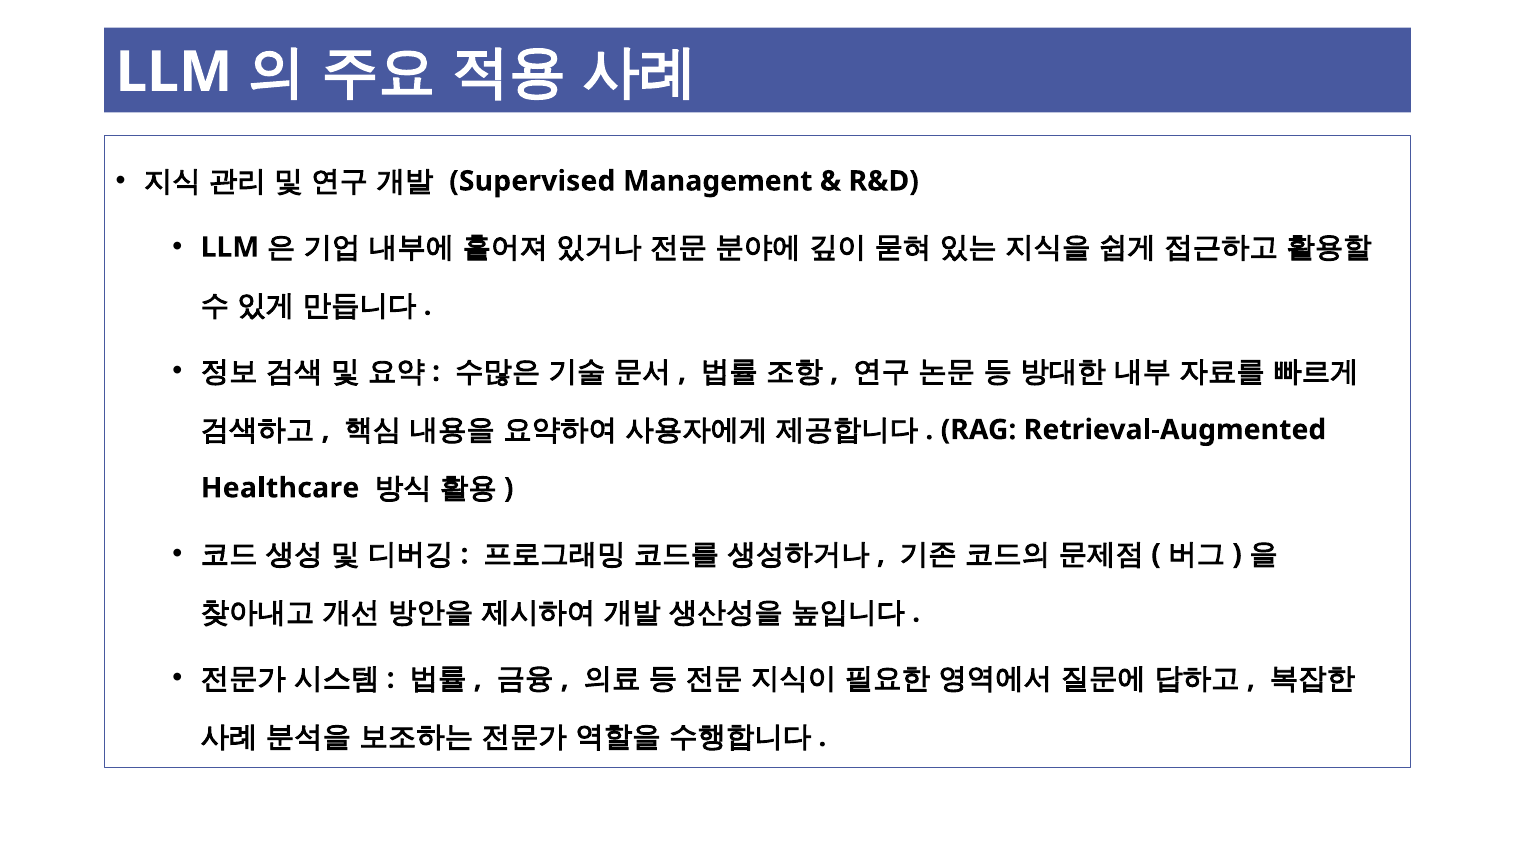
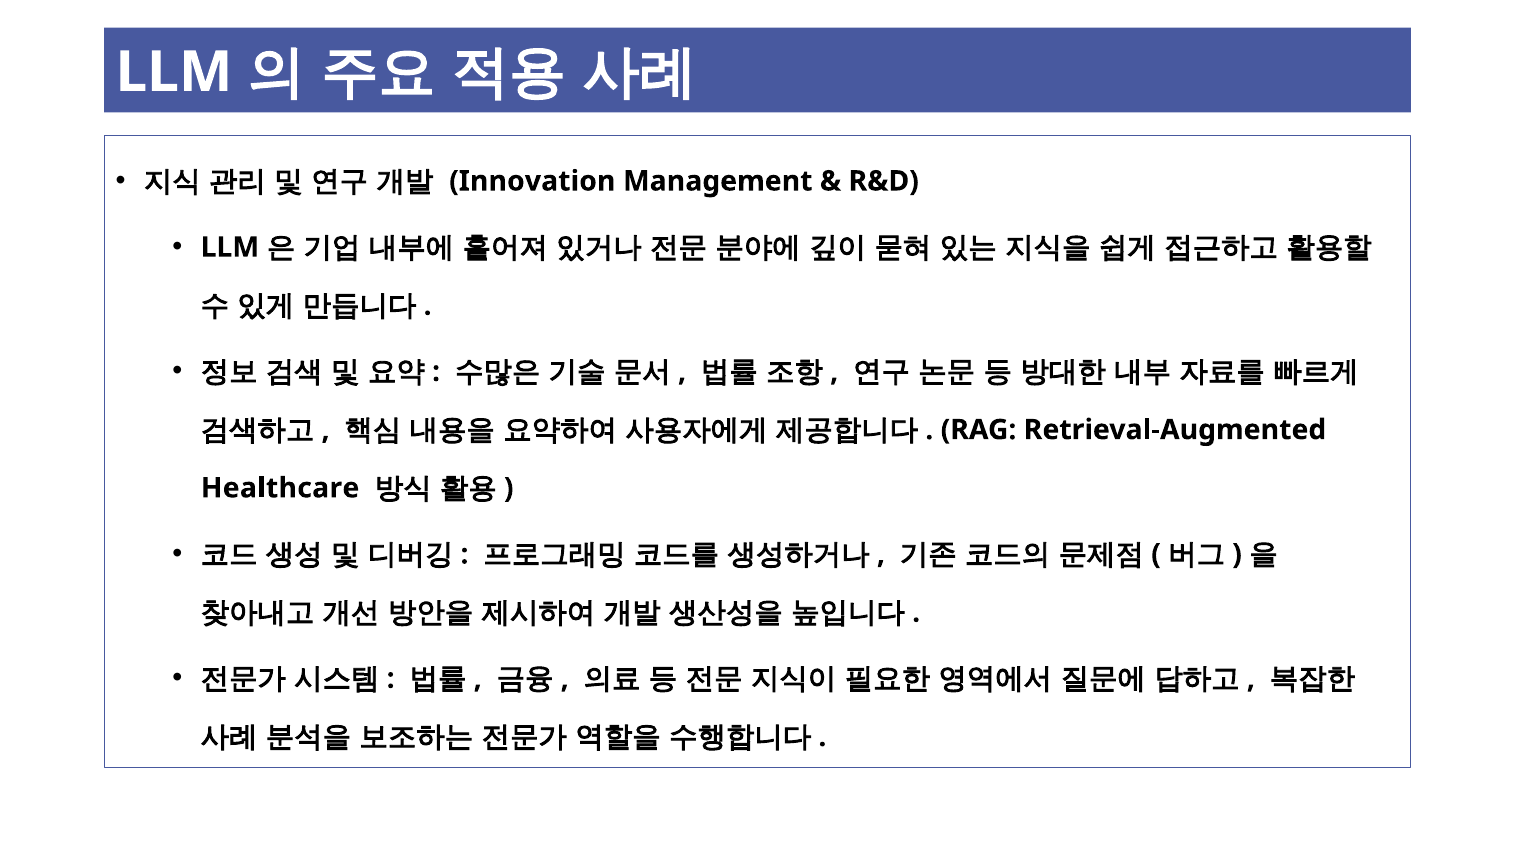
Supervised: Supervised -> Innovation
